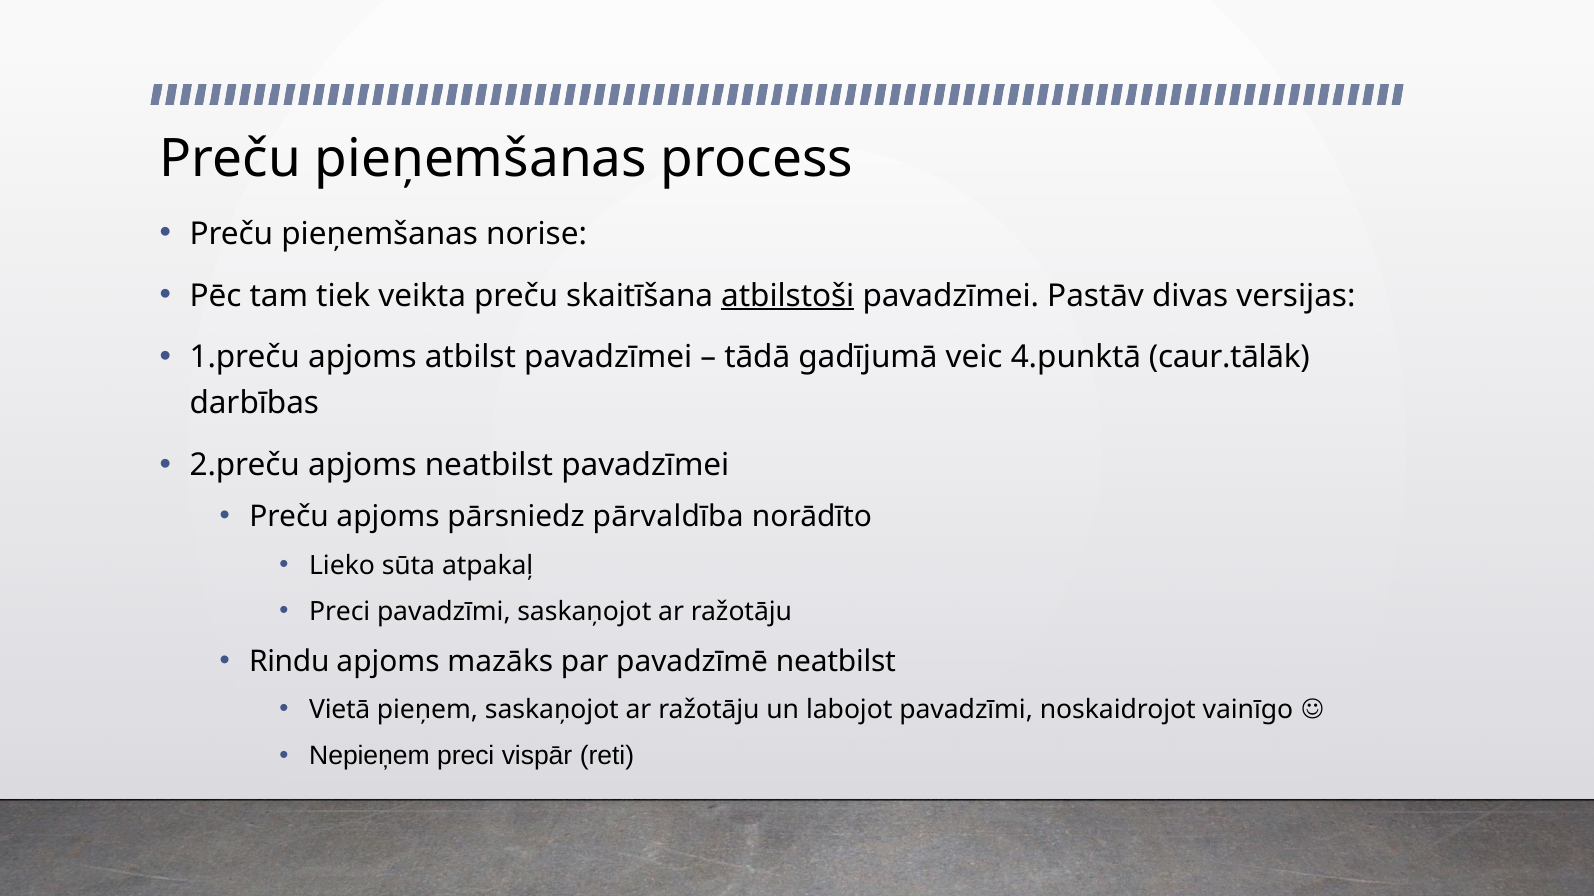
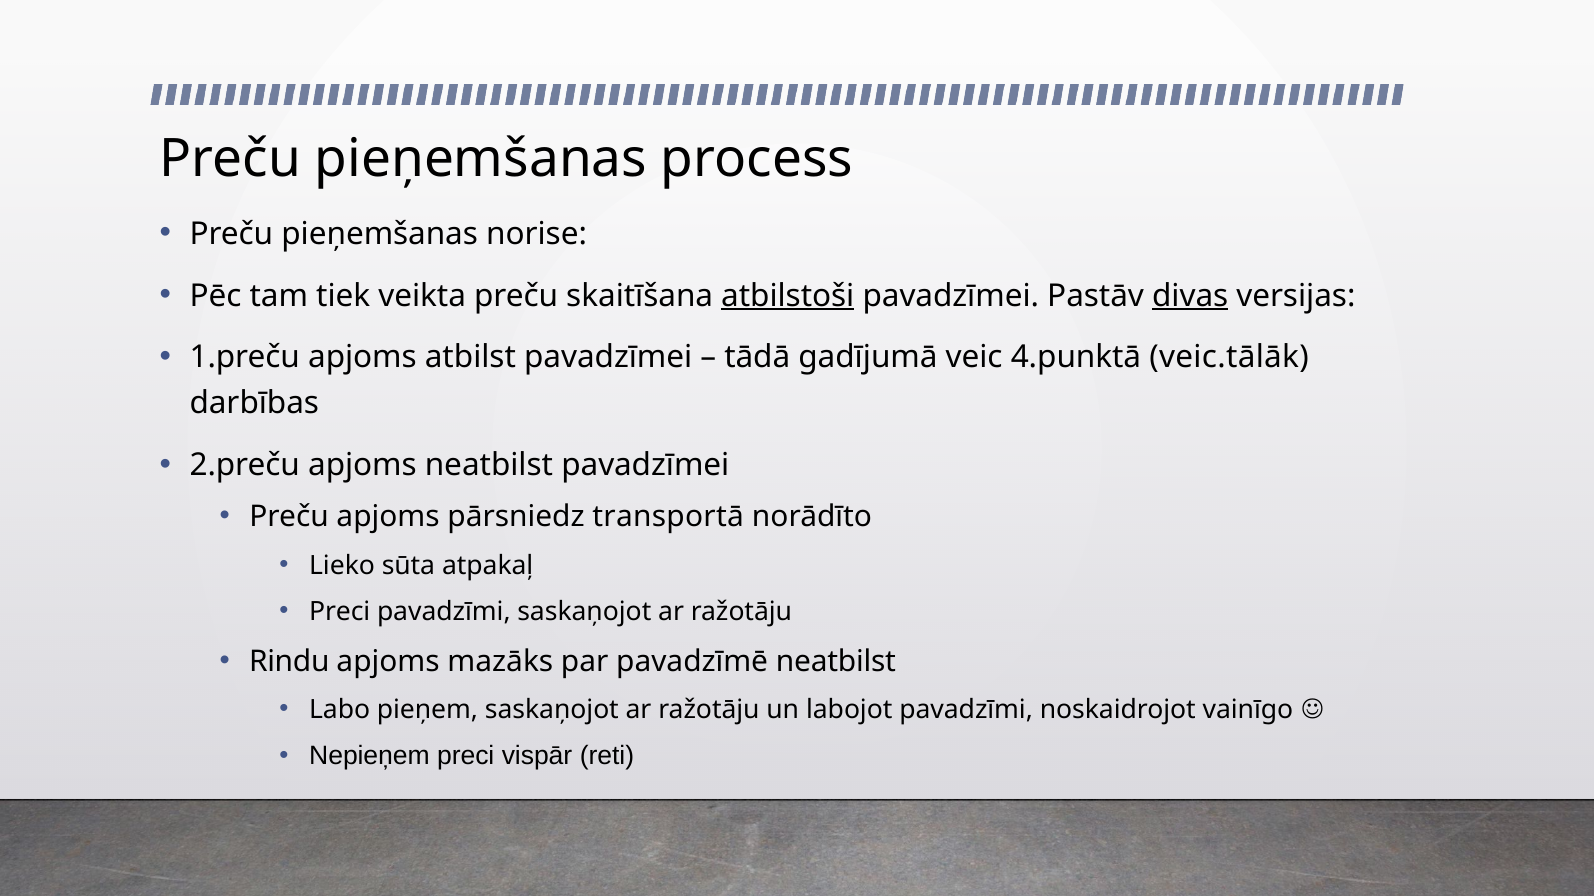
divas underline: none -> present
caur.tālāk: caur.tālāk -> veic.tālāk
pārvaldība: pārvaldība -> transportā
Vietā: Vietā -> Labo
